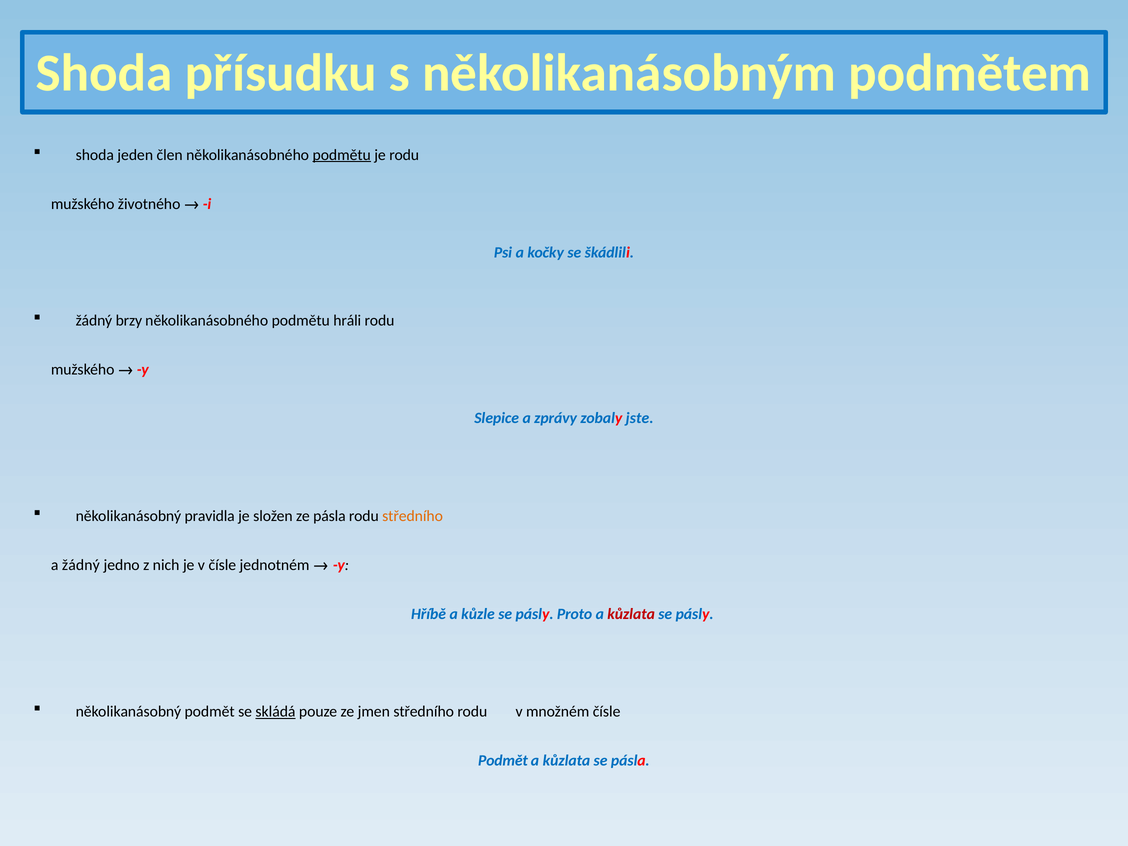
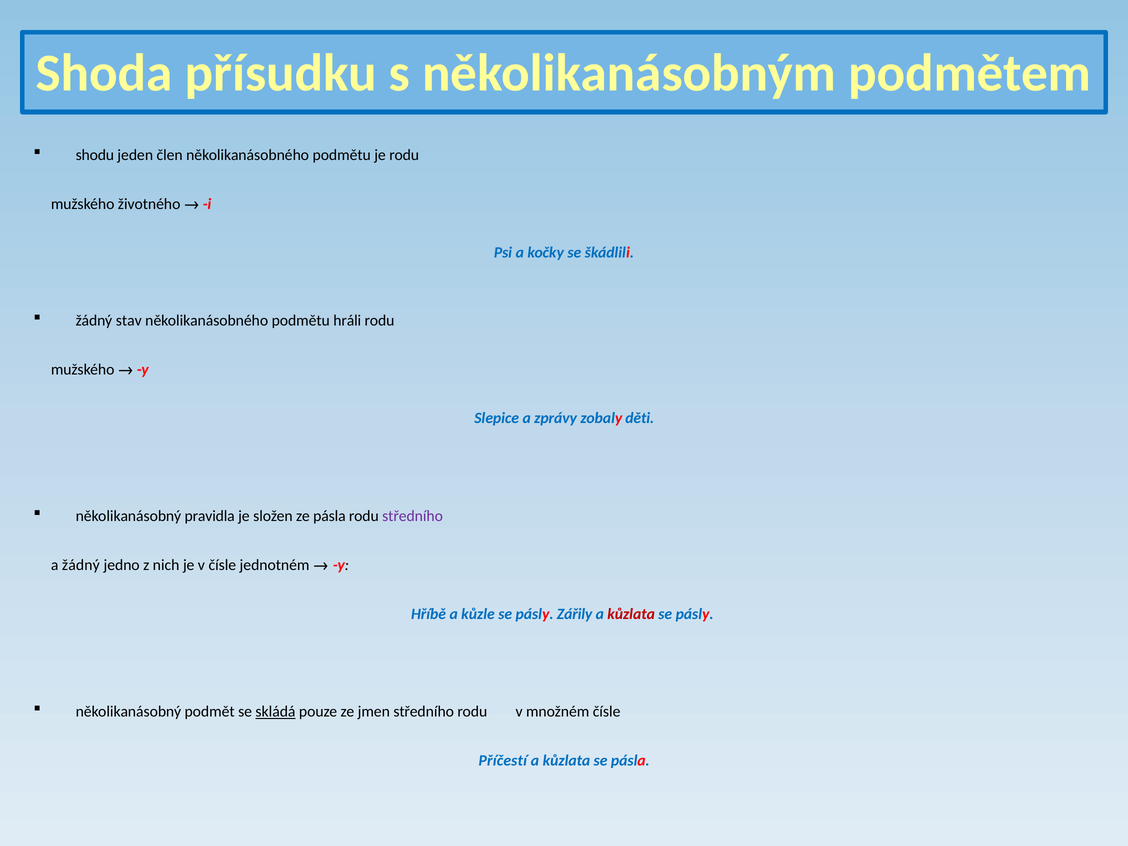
shoda at (95, 155): shoda -> shodu
podmětu at (342, 155) underline: present -> none
brzy: brzy -> stav
jste: jste -> děti
středního at (413, 516) colour: orange -> purple
Proto: Proto -> Zářily
Podmět at (503, 761): Podmět -> Příčestí
